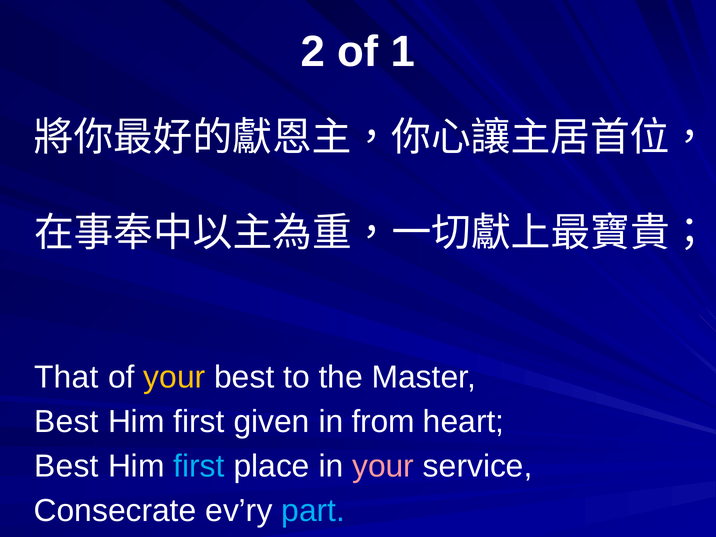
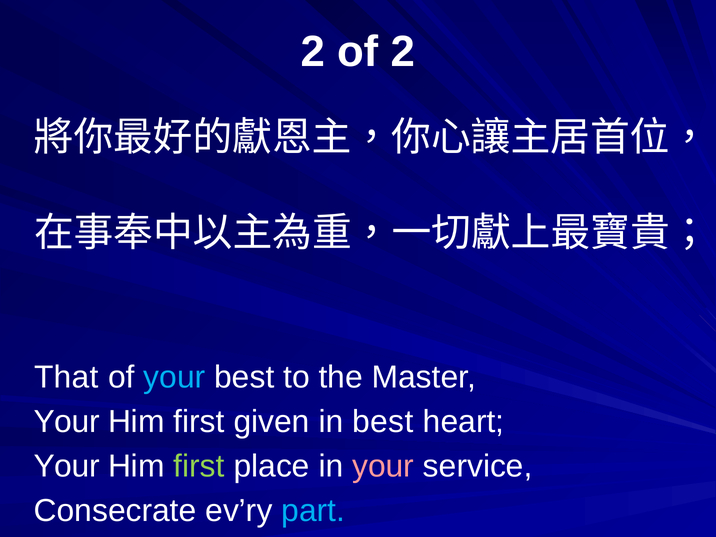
of 1: 1 -> 2
your at (174, 377) colour: yellow -> light blue
Best at (66, 422): Best -> Your
in from: from -> best
Best at (66, 466): Best -> Your
first at (199, 466) colour: light blue -> light green
